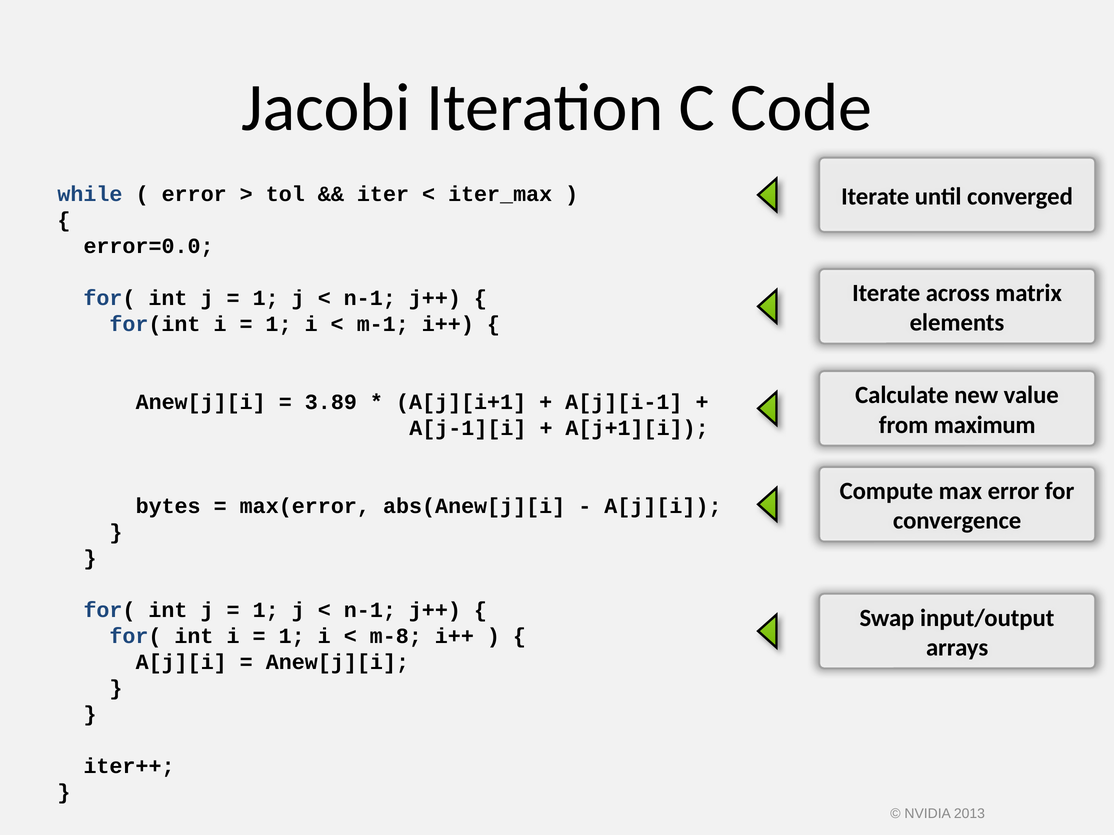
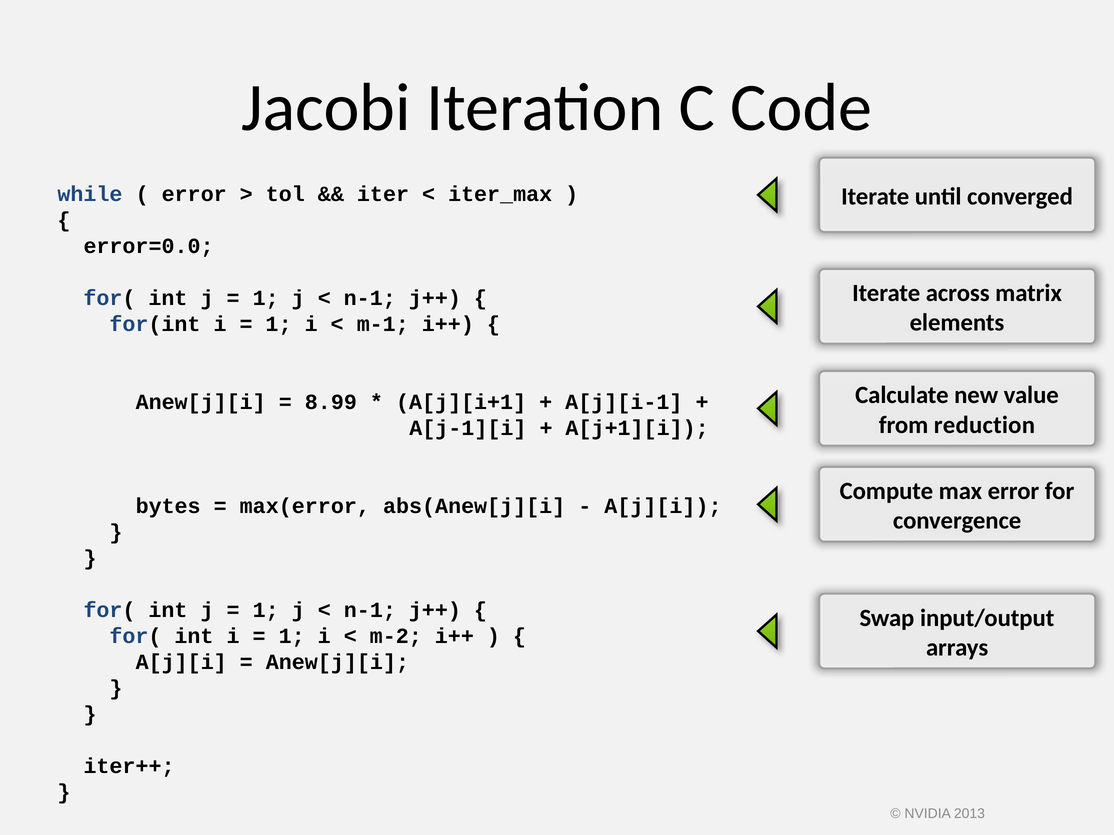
3.89: 3.89 -> 8.99
maximum: maximum -> reduction
m-8: m-8 -> m-2
